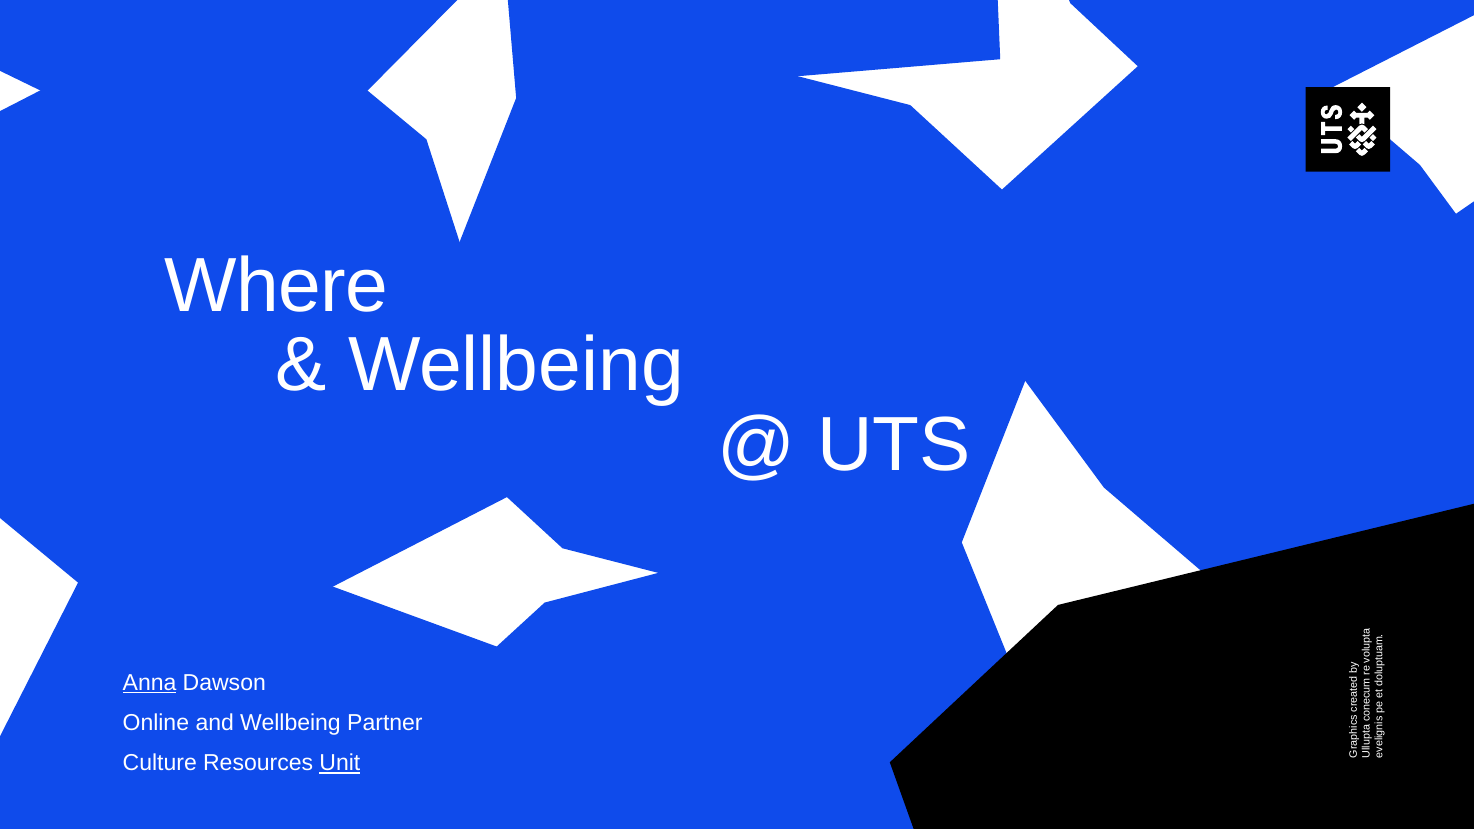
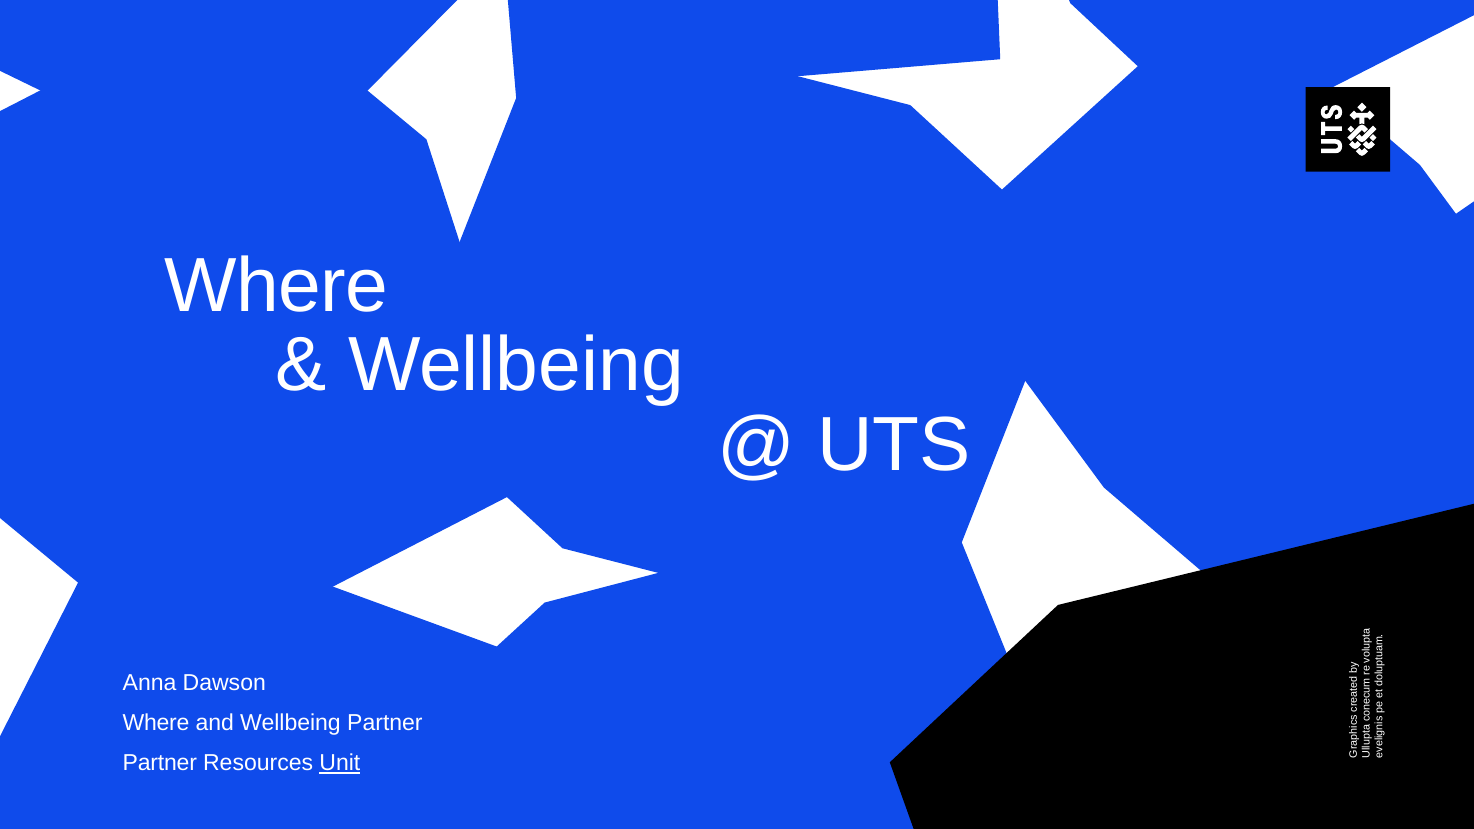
Anna underline: present -> none
Online at (156, 723): Online -> Where
Culture at (160, 763): Culture -> Partner
